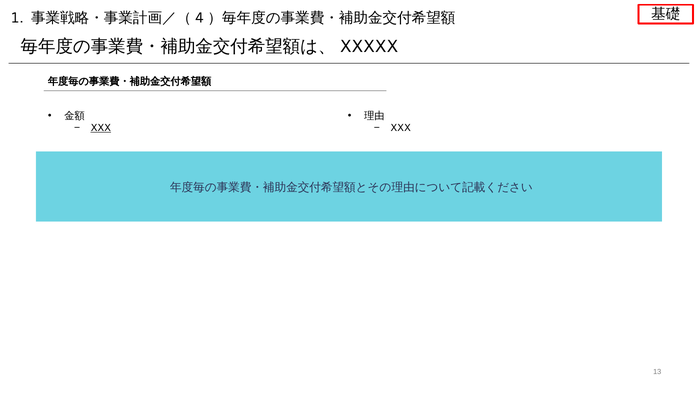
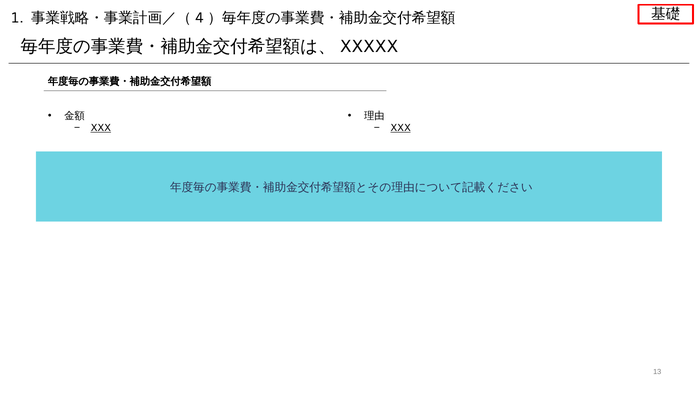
XXX at (400, 128) underline: none -> present
